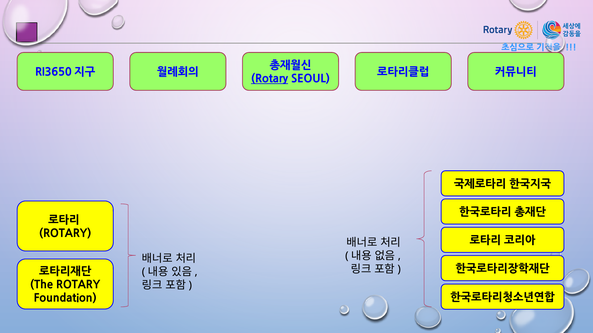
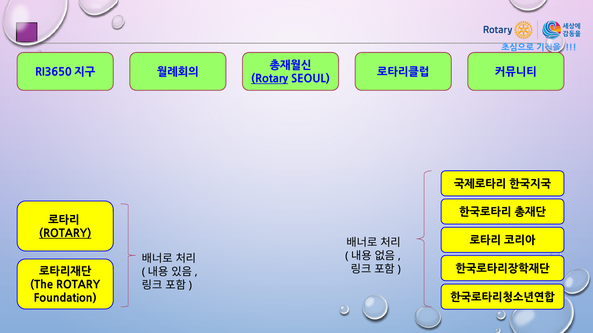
ROTARY at (65, 234) underline: none -> present
